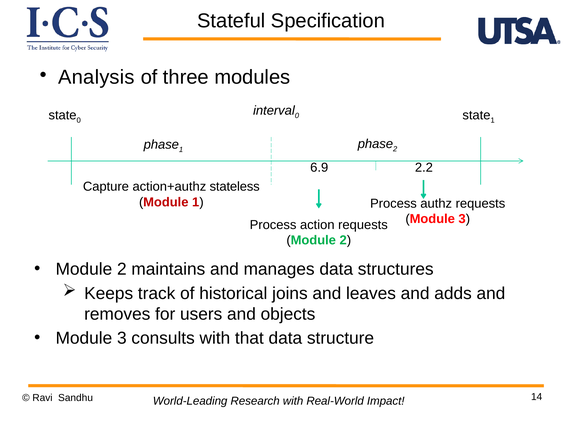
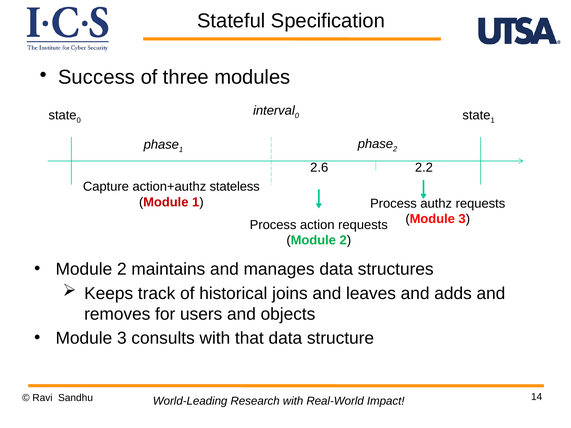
Analysis: Analysis -> Success
6.9: 6.9 -> 2.6
